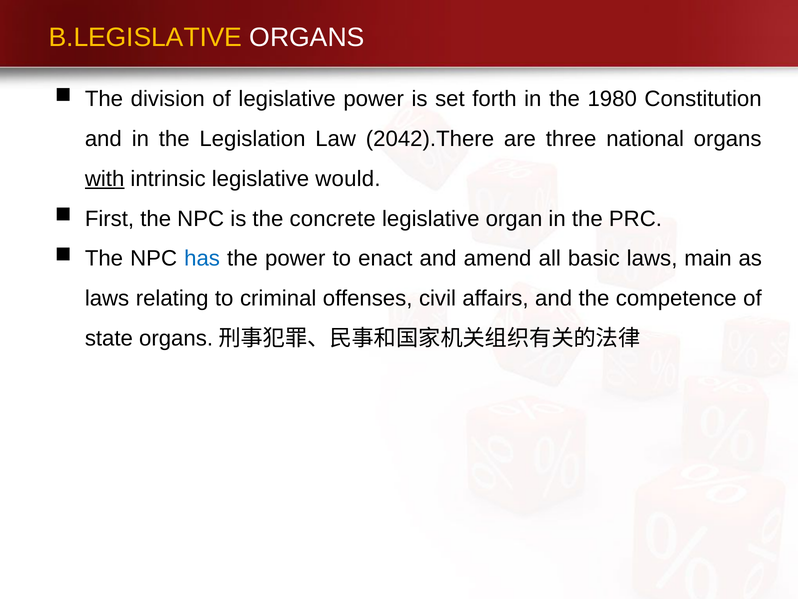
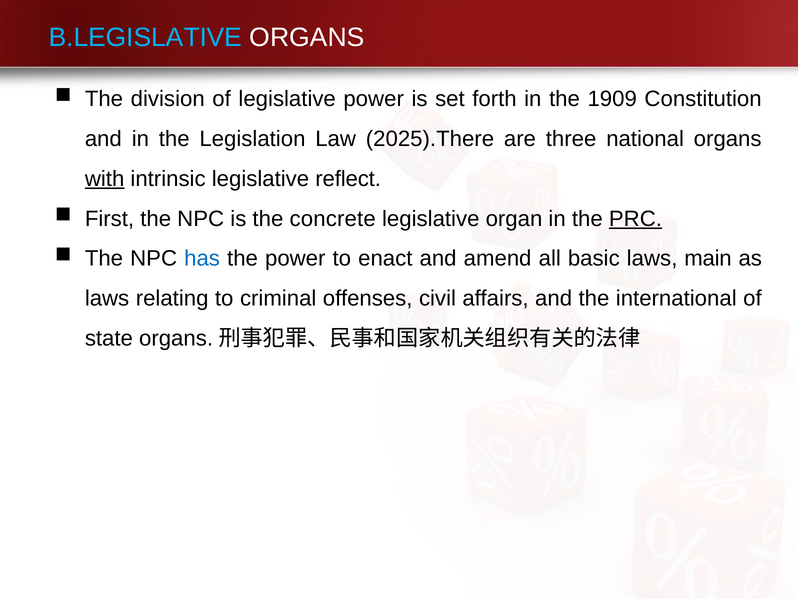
B.LEGISLATIVE colour: yellow -> light blue
1980: 1980 -> 1909
2042).There: 2042).There -> 2025).There
would: would -> reflect
PRC underline: none -> present
competence: competence -> international
